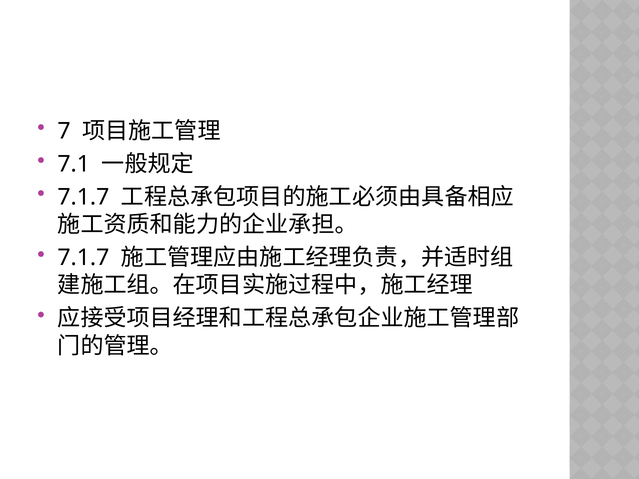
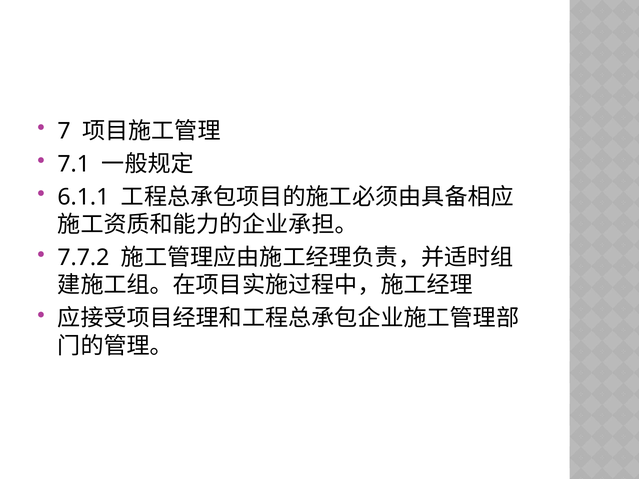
7.1.7 at (83, 197): 7.1.7 -> 6.1.1
7.1.7 at (83, 258): 7.1.7 -> 7.7.2
